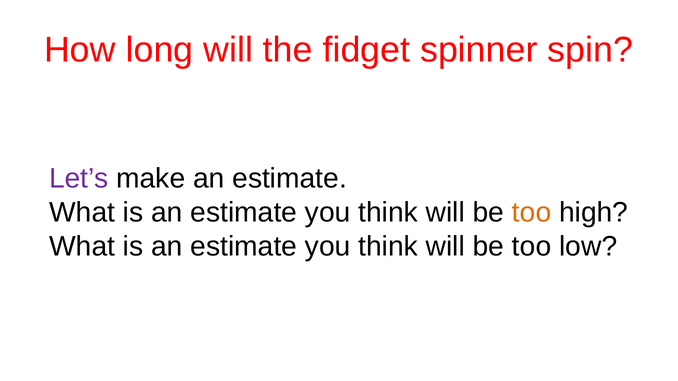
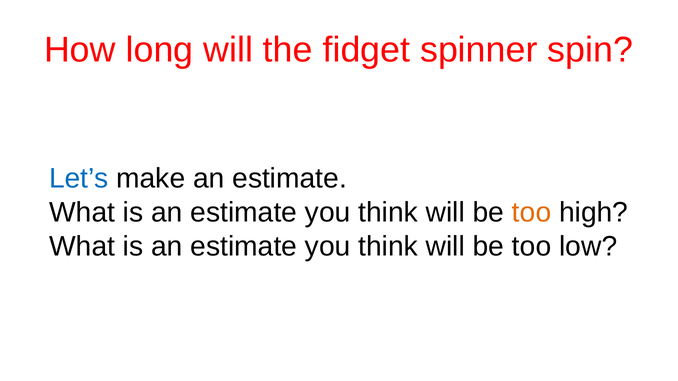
Let’s colour: purple -> blue
